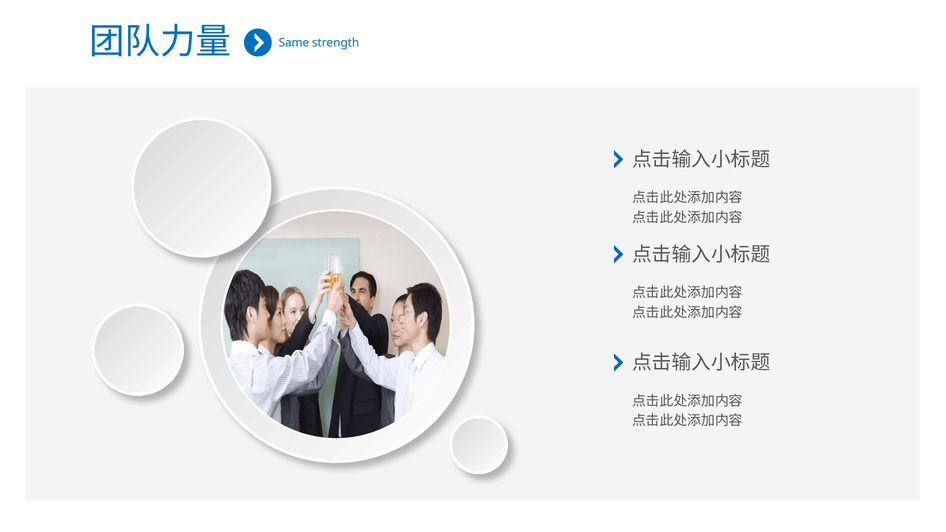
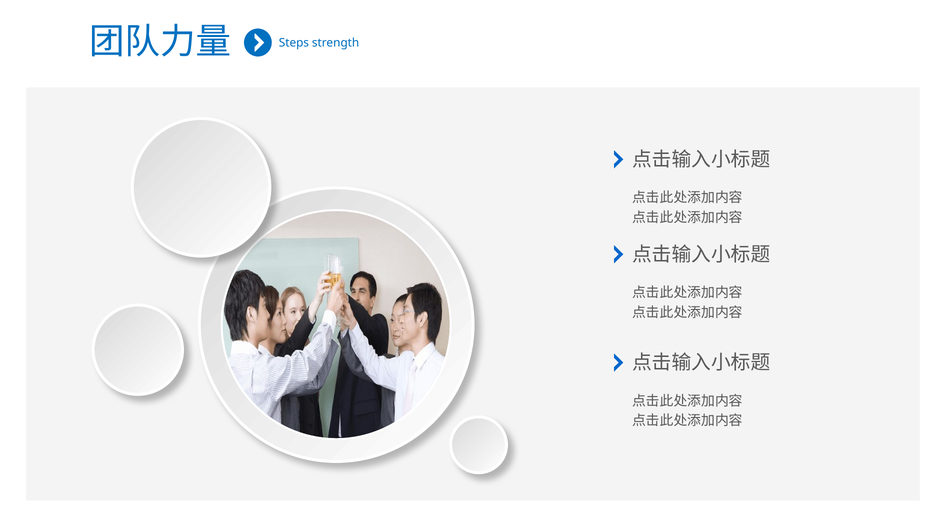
Same: Same -> Steps
